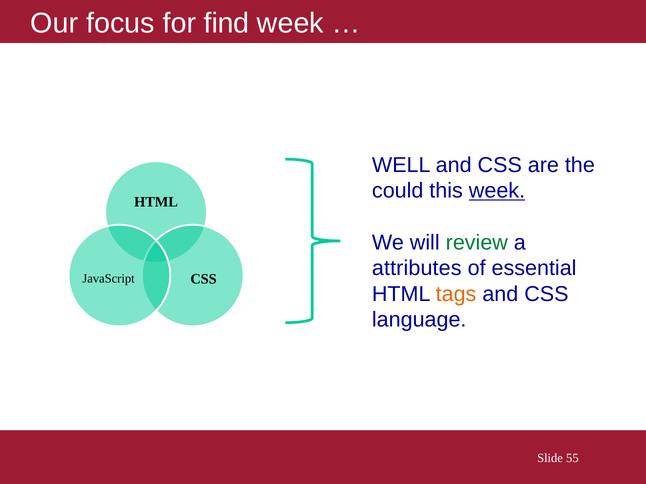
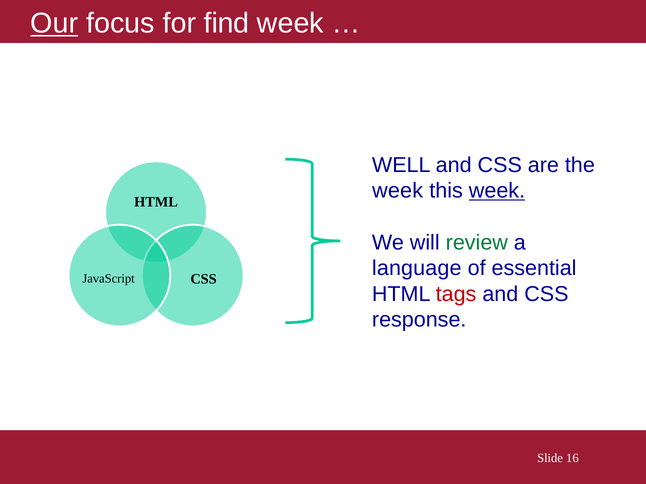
Our underline: none -> present
could at (398, 191): could -> week
attributes: attributes -> language
tags colour: orange -> red
language: language -> response
55: 55 -> 16
